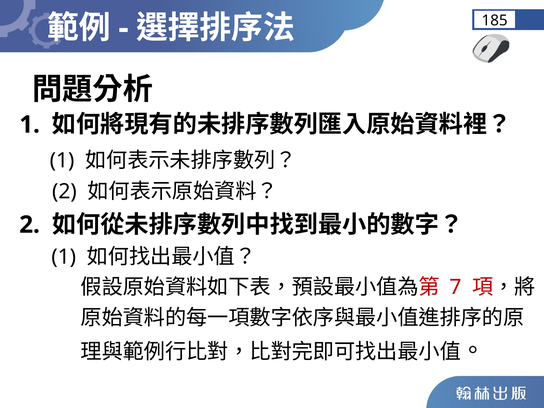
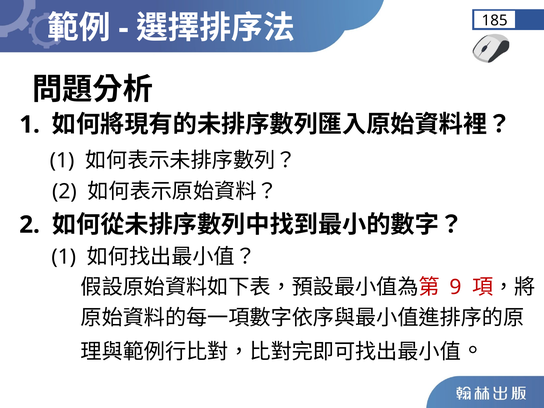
7: 7 -> 9
